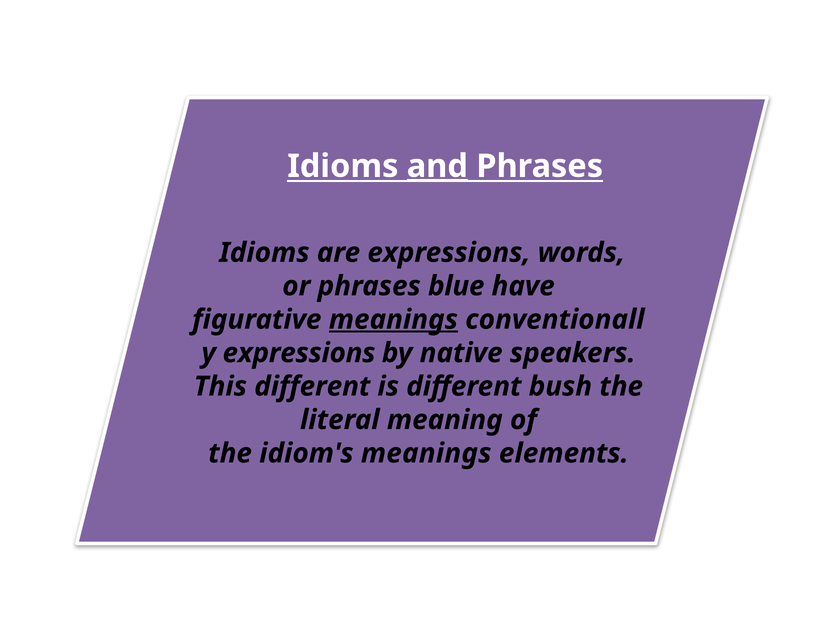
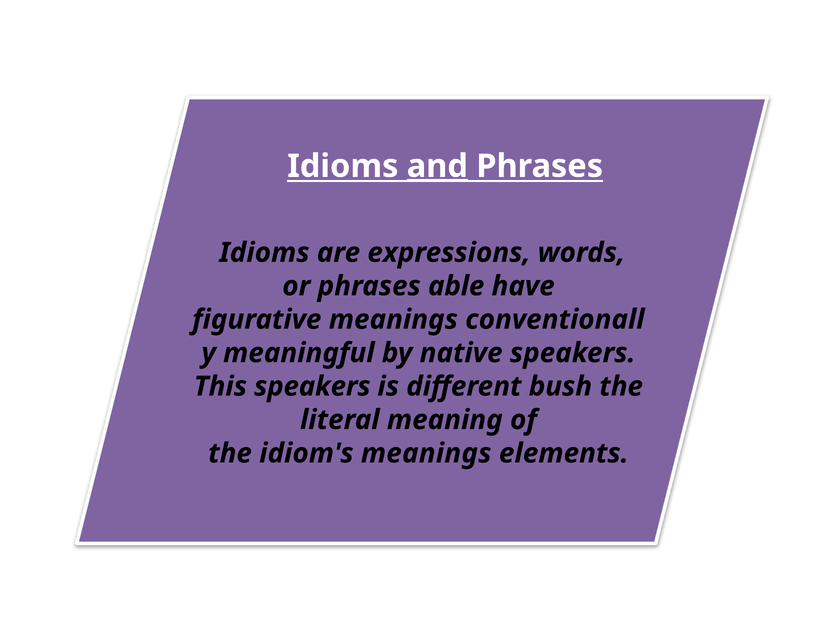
blue: blue -> able
meanings at (393, 320) underline: present -> none
expressions at (299, 353): expressions -> meaningful
This different: different -> speakers
